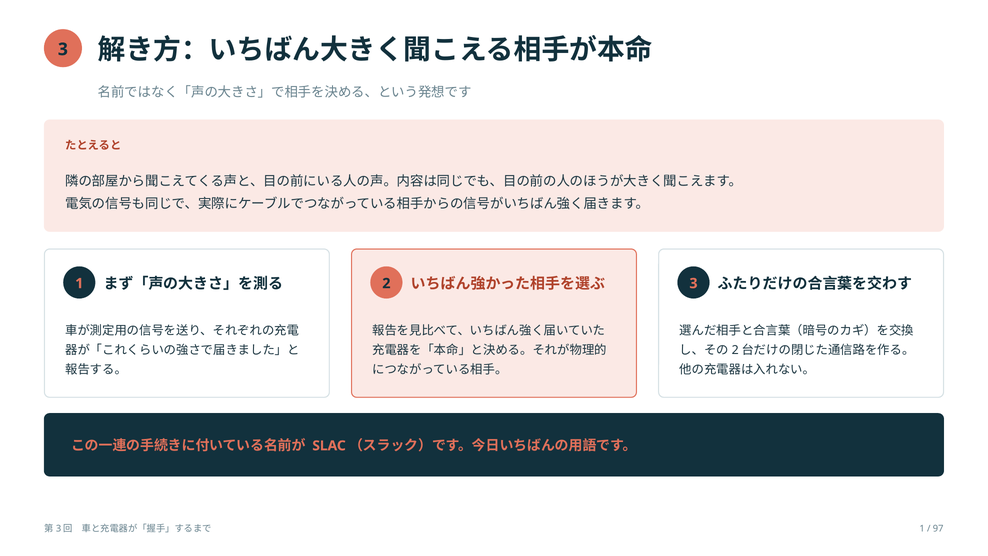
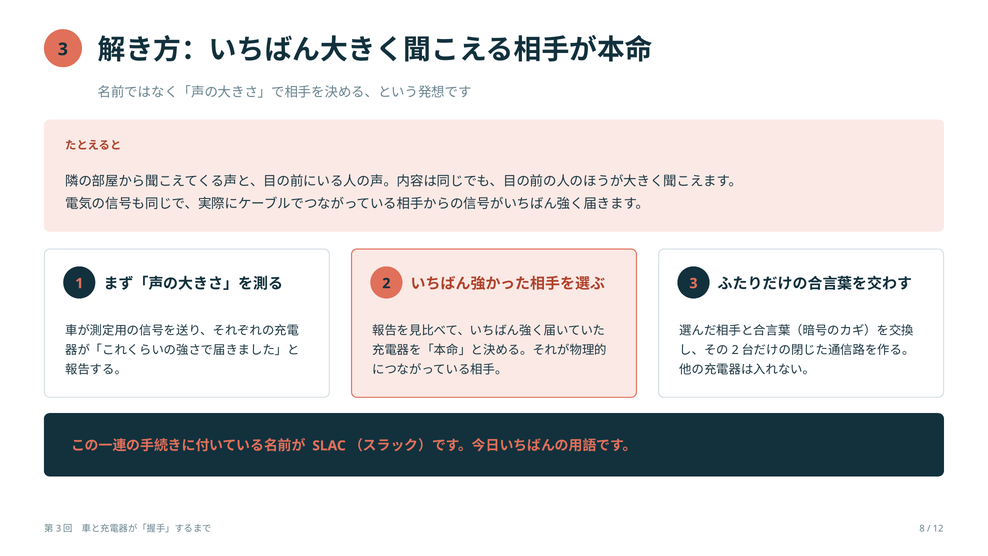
1 at (922, 528): 1 -> 8
97: 97 -> 12
